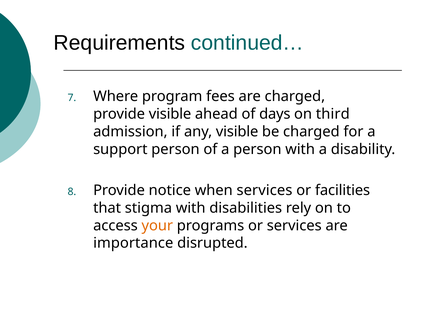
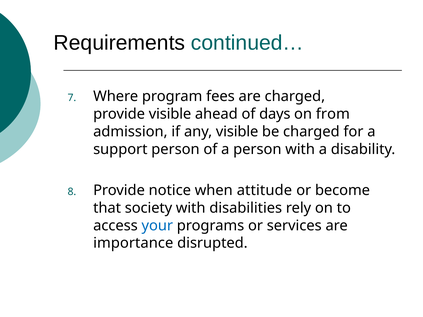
third: third -> from
when services: services -> attitude
facilities: facilities -> become
stigma: stigma -> society
your colour: orange -> blue
